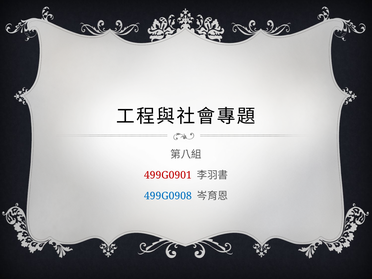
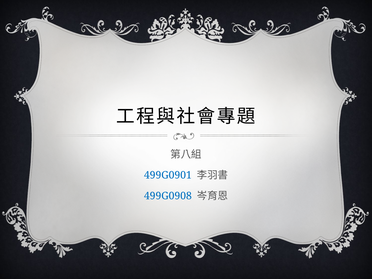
499G0901 colour: red -> blue
